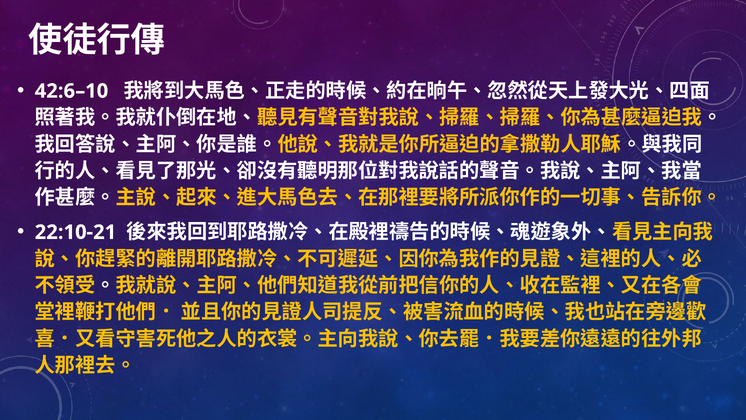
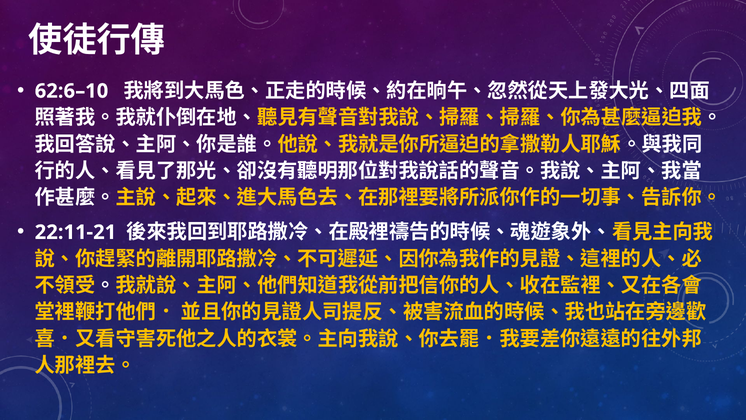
42:6–10: 42:6–10 -> 62:6–10
22:10-21: 22:10-21 -> 22:11-21
